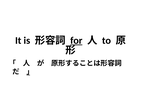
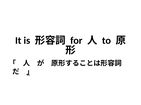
for underline: present -> none
